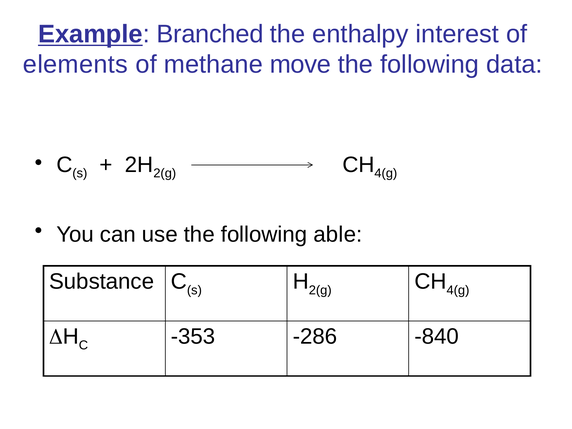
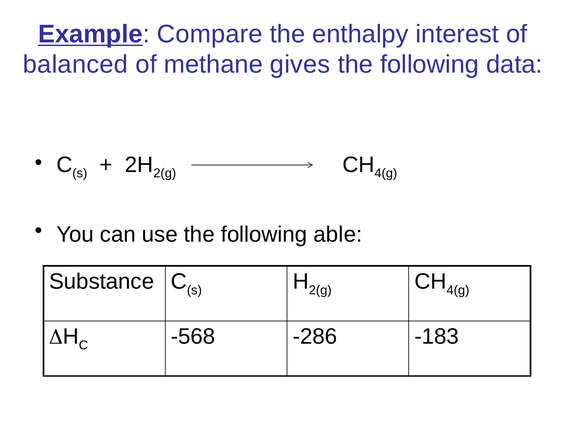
Branched: Branched -> Compare
elements: elements -> balanced
move: move -> gives
-353: -353 -> -568
-840: -840 -> -183
